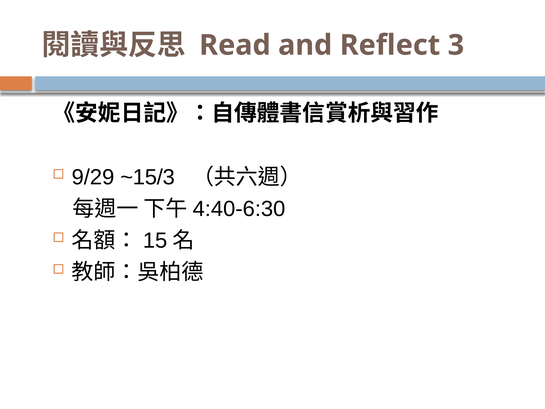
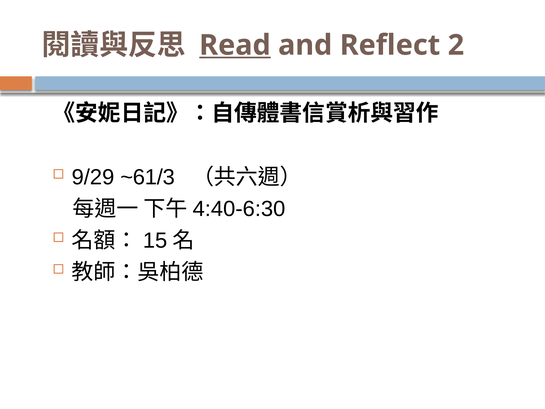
Read underline: none -> present
3: 3 -> 2
~15/3: ~15/3 -> ~61/3
